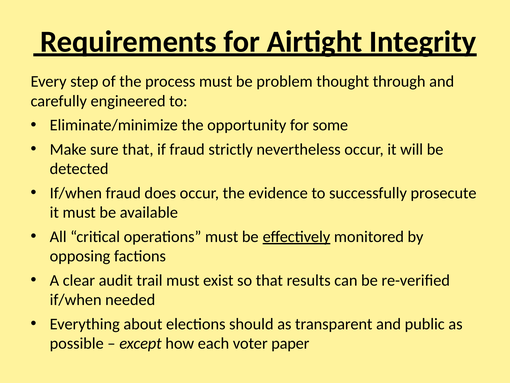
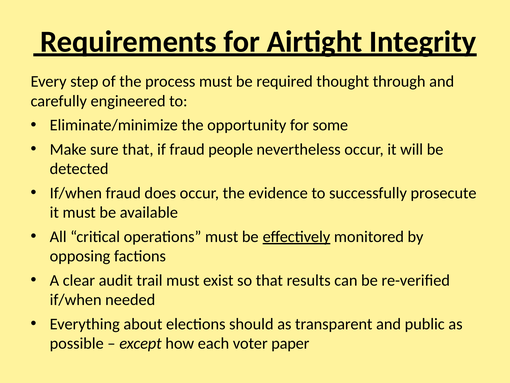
problem: problem -> required
strictly: strictly -> people
